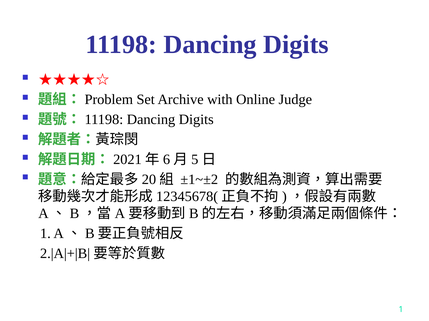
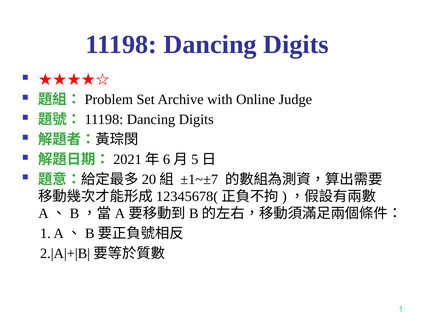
±1~±2: ±1~±2 -> ±1~±7
